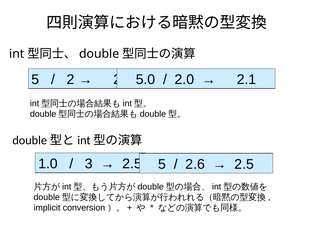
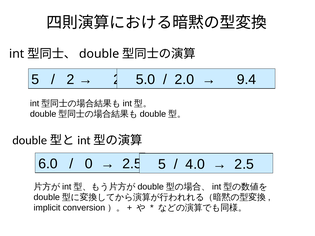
2.1: 2.1 -> 9.4
1.0: 1.0 -> 6.0
3: 3 -> 0
2.6: 2.6 -> 4.0
